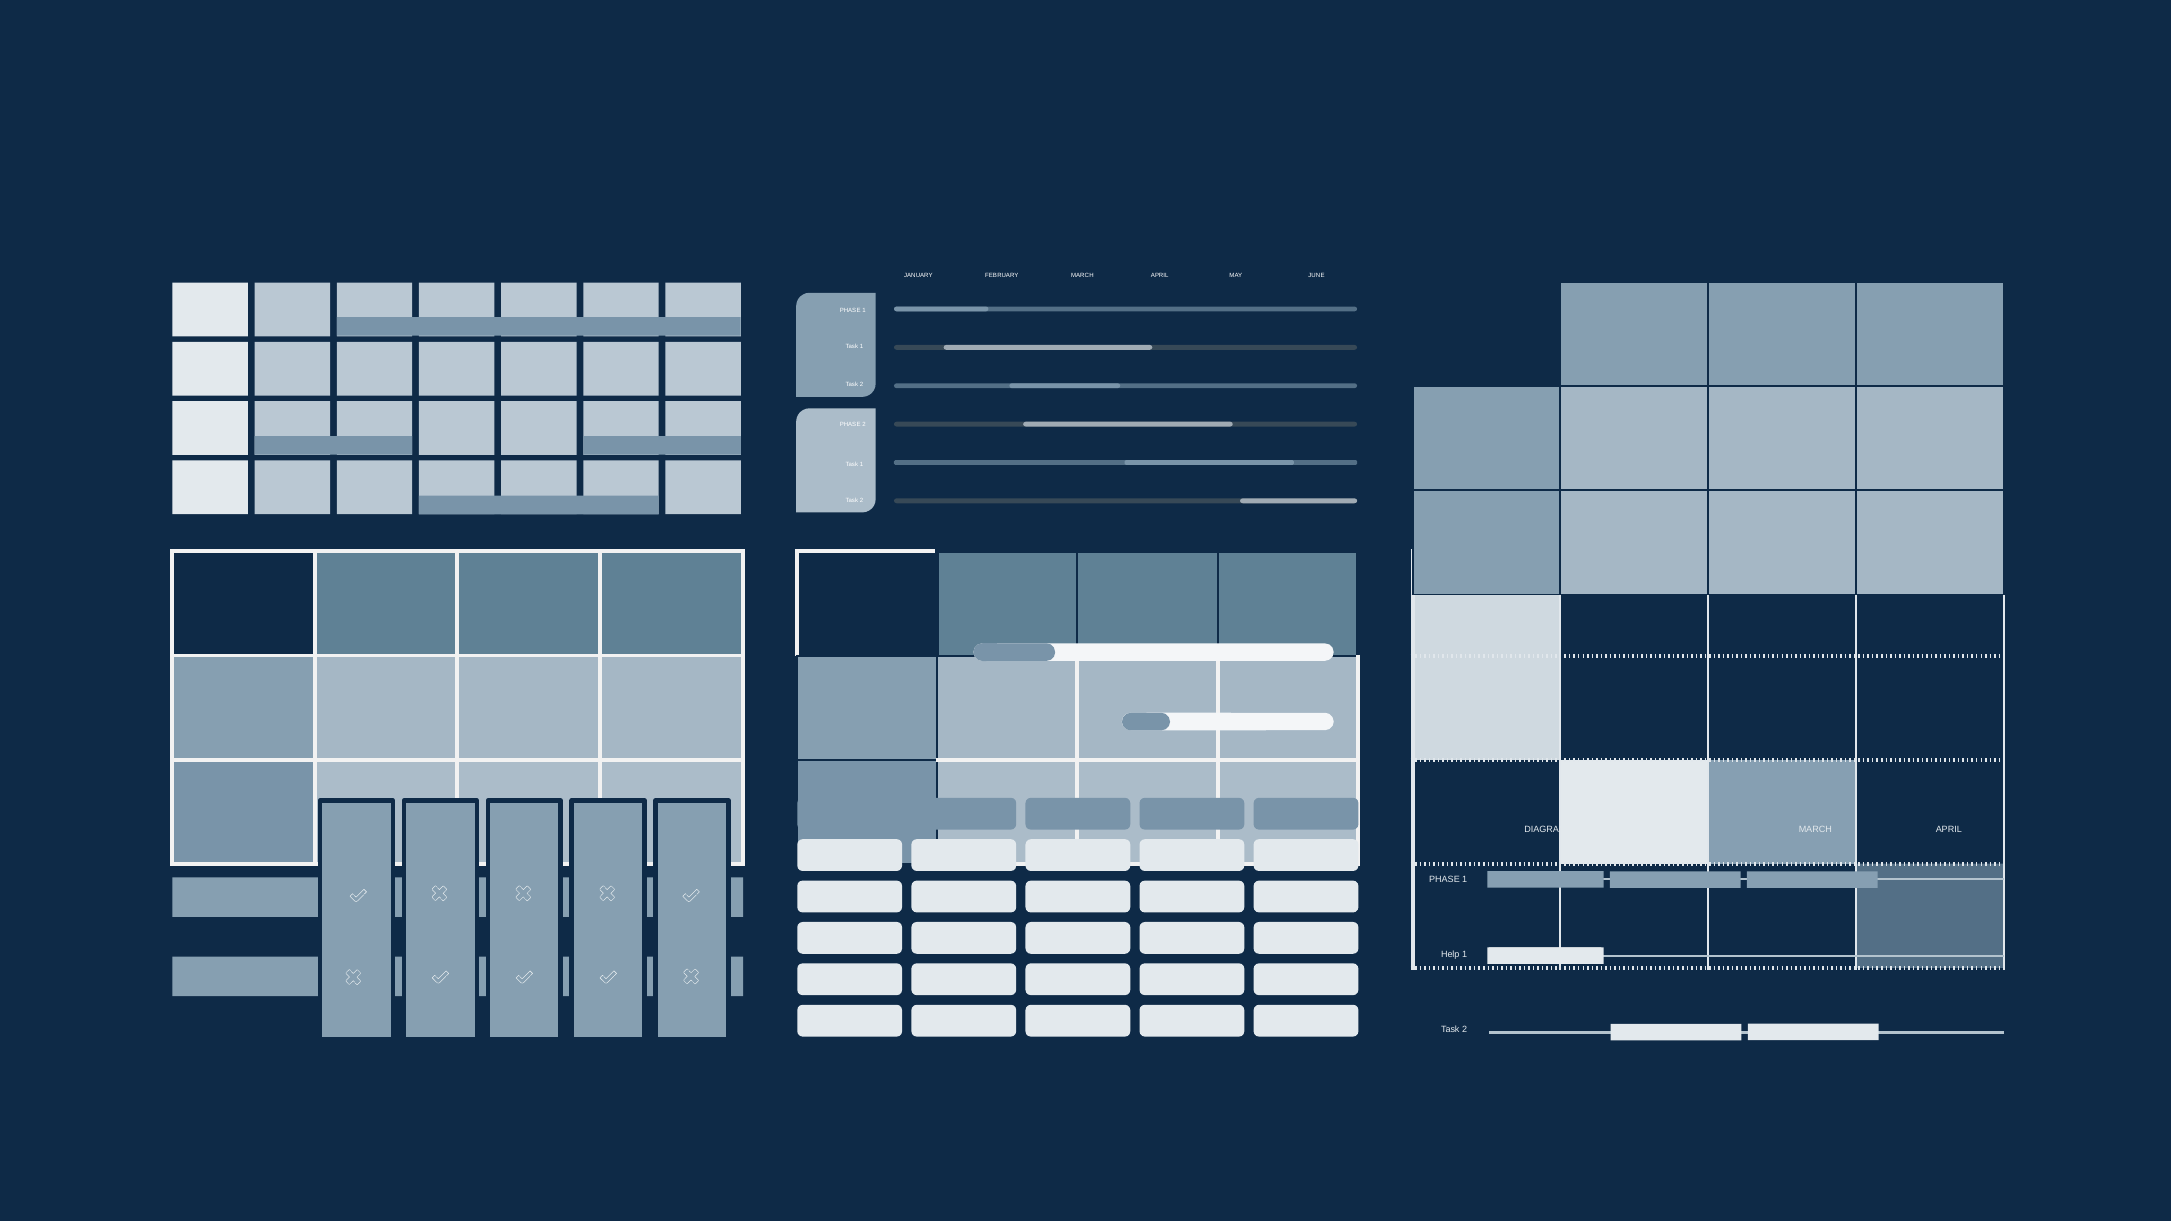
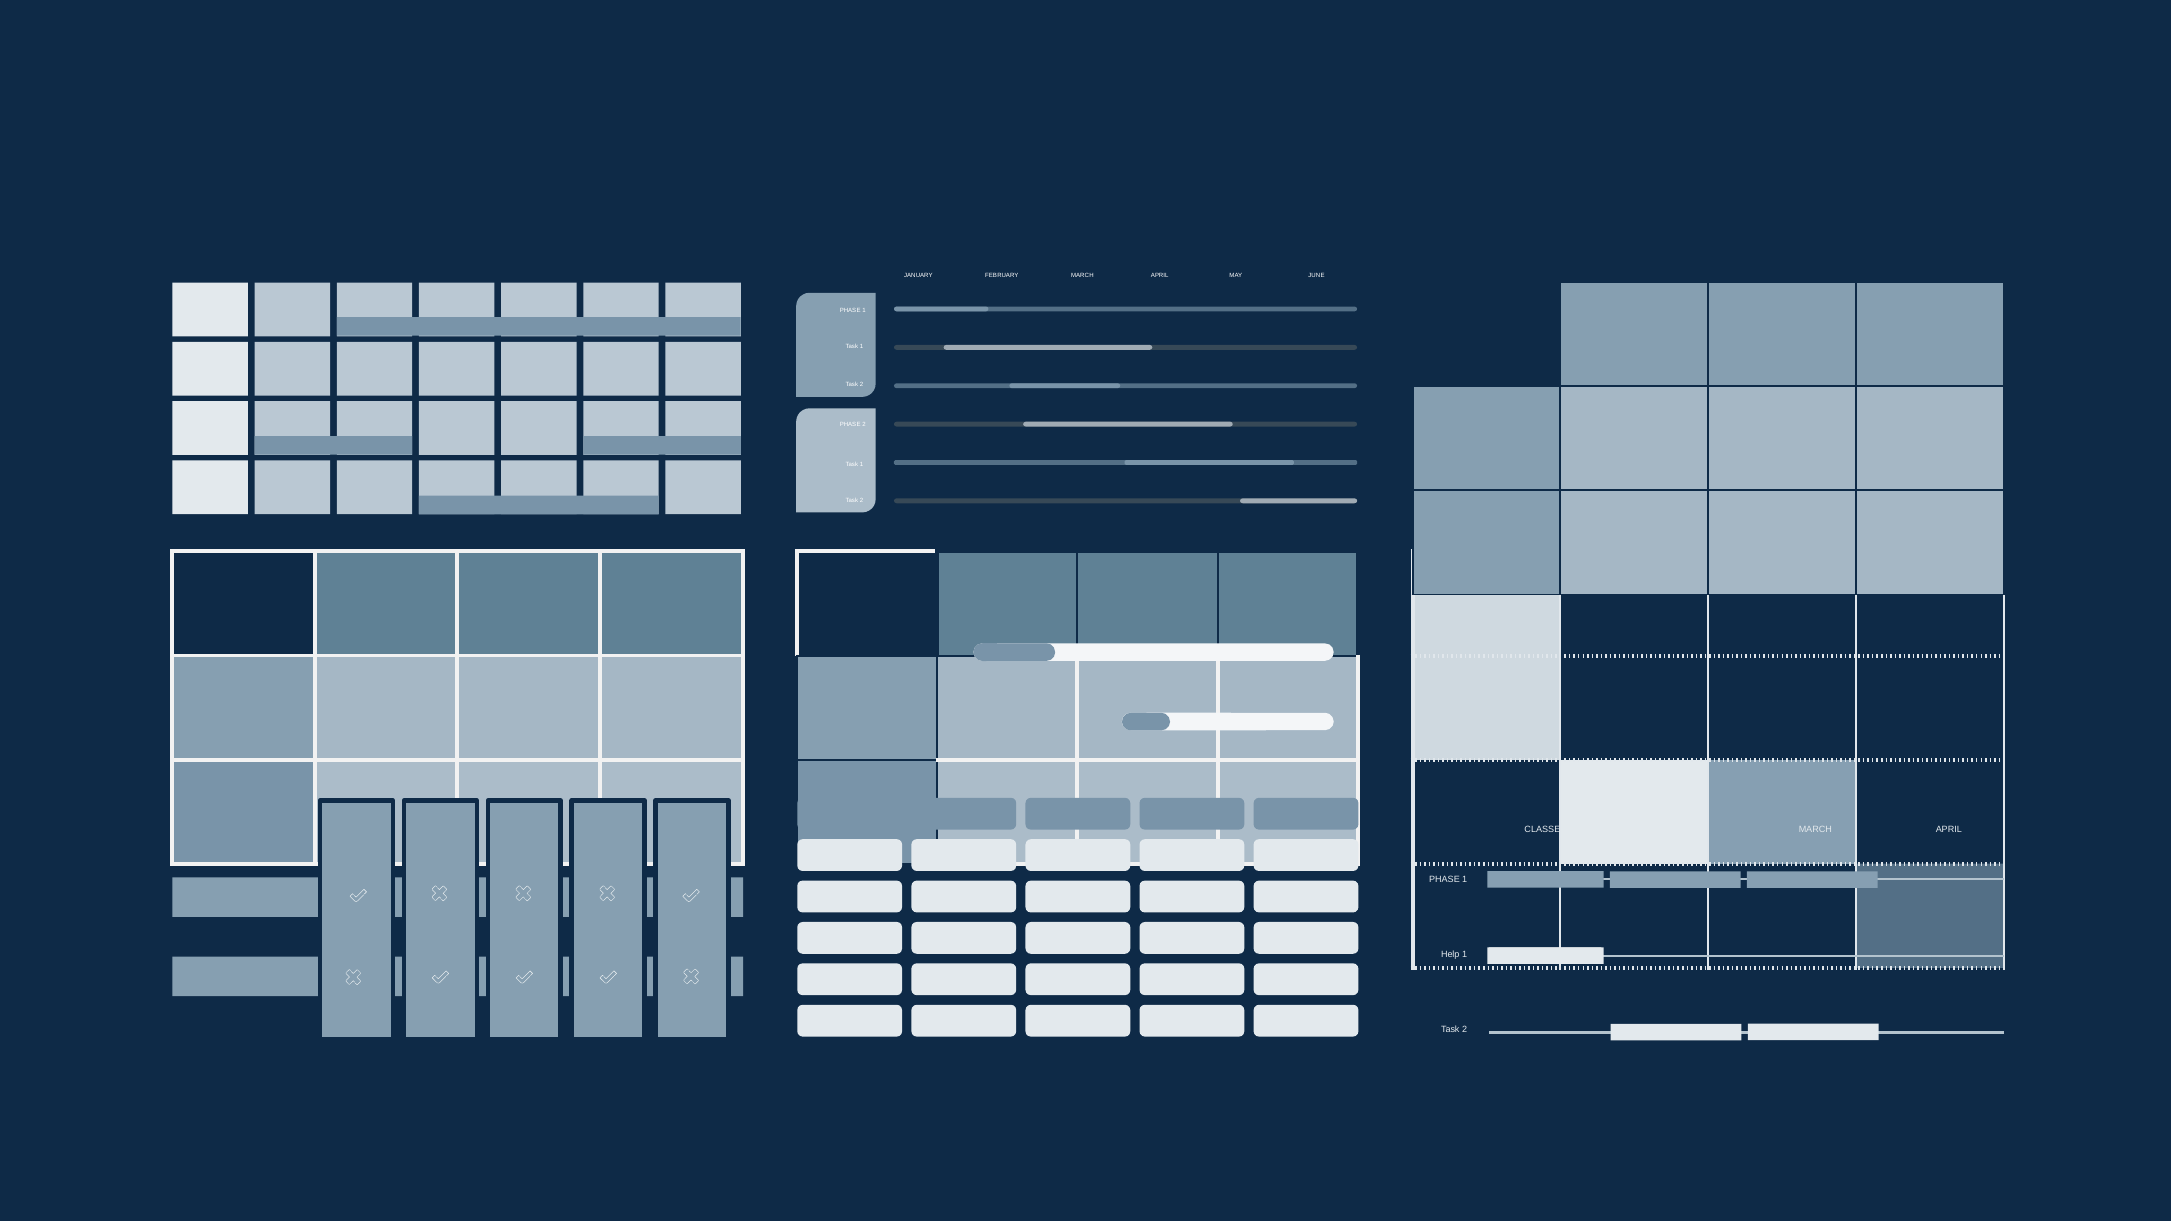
DIAGRAM: DIAGRAM -> CLASSES
